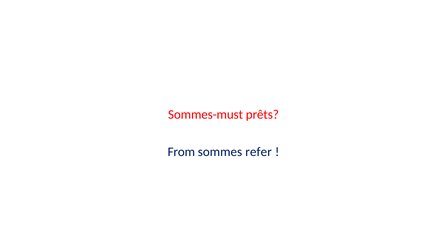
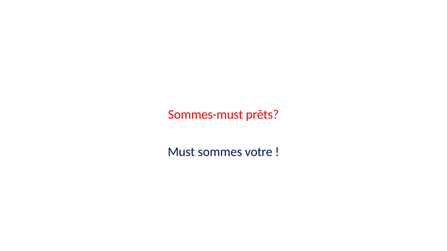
From: From -> Must
refer: refer -> votre
